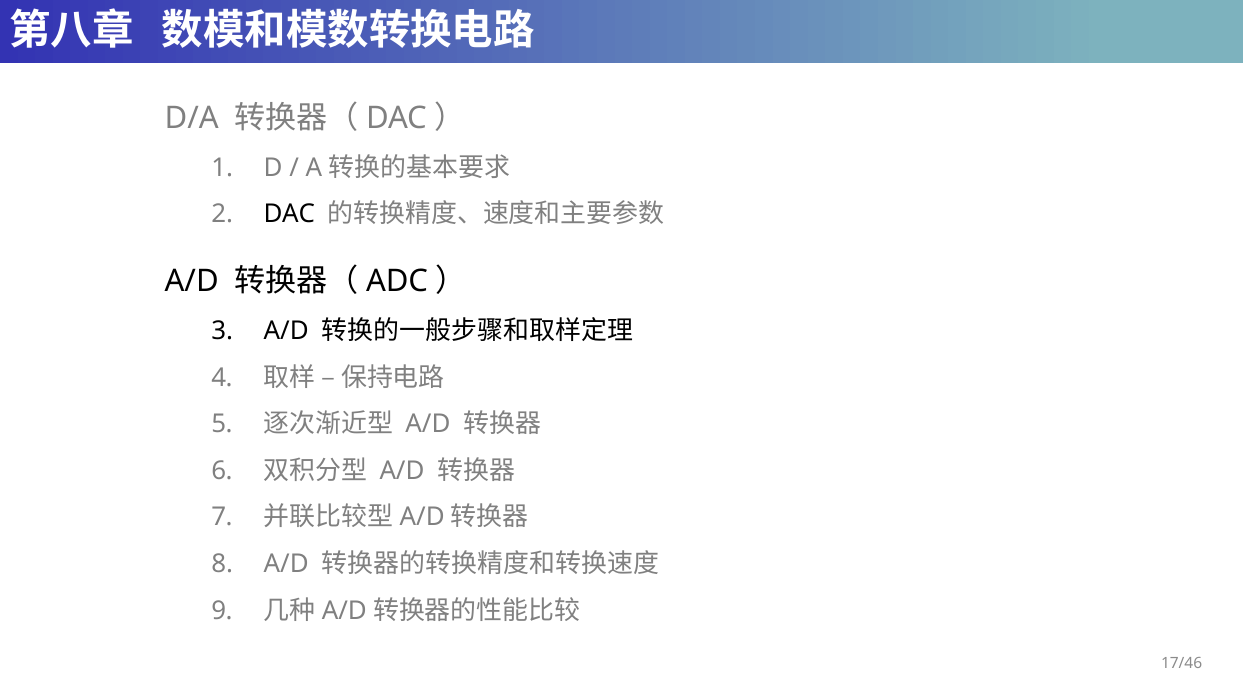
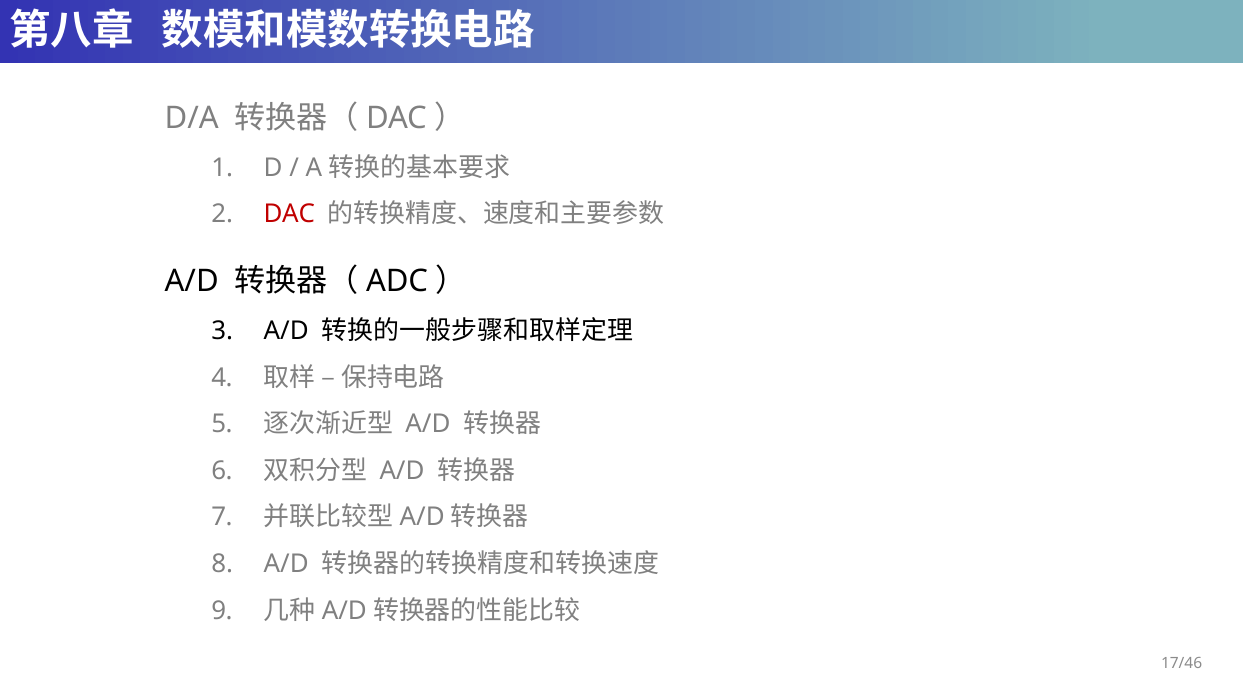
DAC at (289, 214) colour: black -> red
